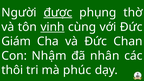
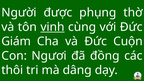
được underline: present -> none
Chan: Chan -> Cuộn
Nhậm: Nhậm -> Ngươi
nhân: nhân -> đồng
phúc: phúc -> dâng
